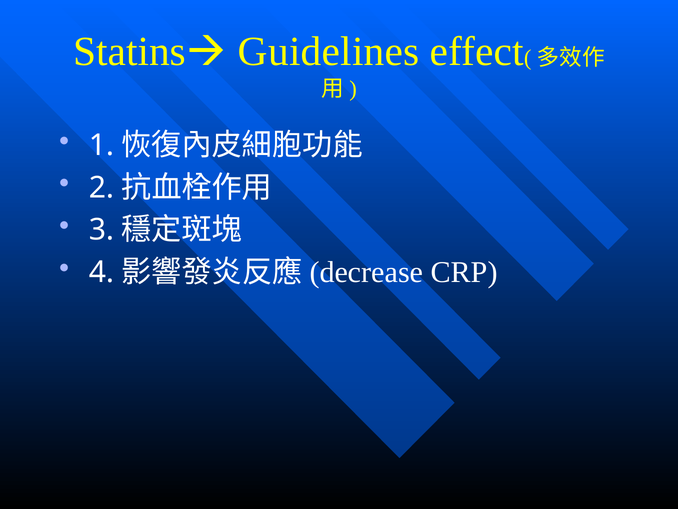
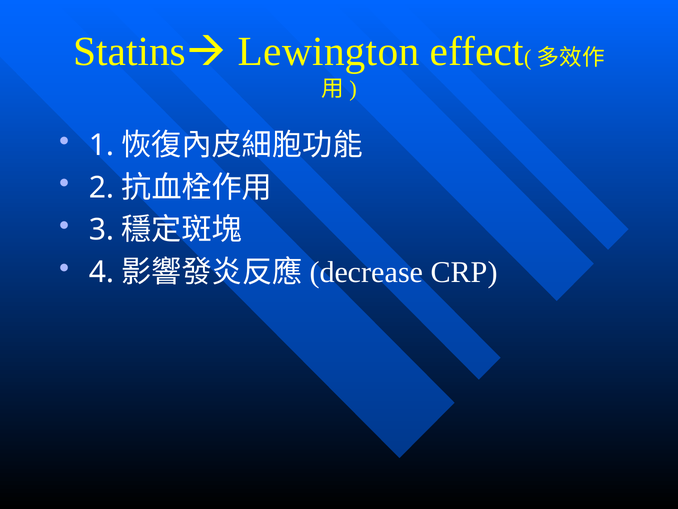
Guidelines: Guidelines -> Lewington
